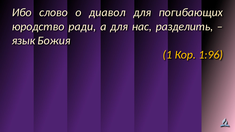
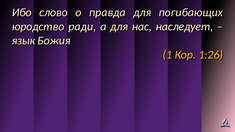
диавол: диавол -> правда
разделить: разделить -> наследует
1:96: 1:96 -> 1:26
